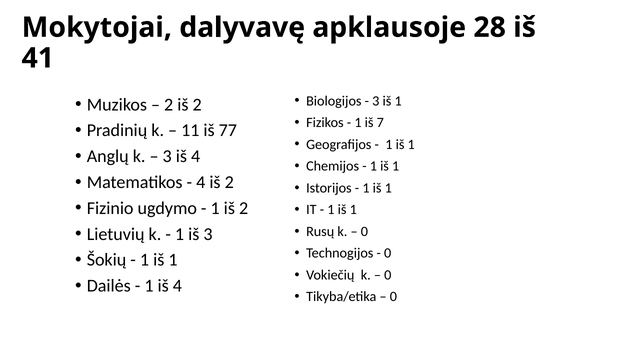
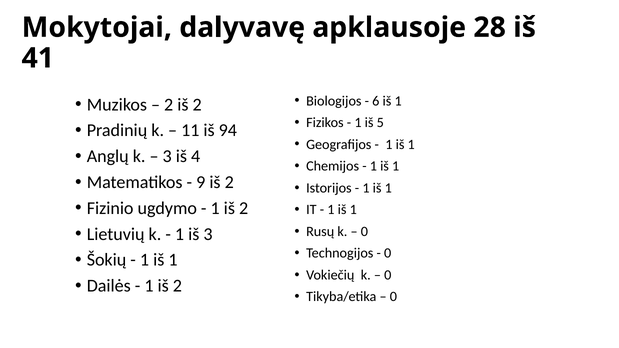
3 at (376, 101): 3 -> 6
7: 7 -> 5
77: 77 -> 94
4 at (201, 182): 4 -> 9
4 at (177, 286): 4 -> 2
